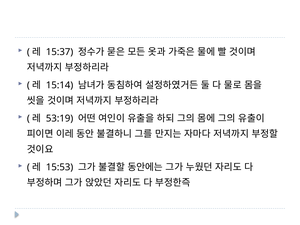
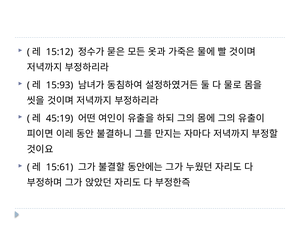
15:37: 15:37 -> 15:12
15:14: 15:14 -> 15:93
53:19: 53:19 -> 45:19
15:53: 15:53 -> 15:61
